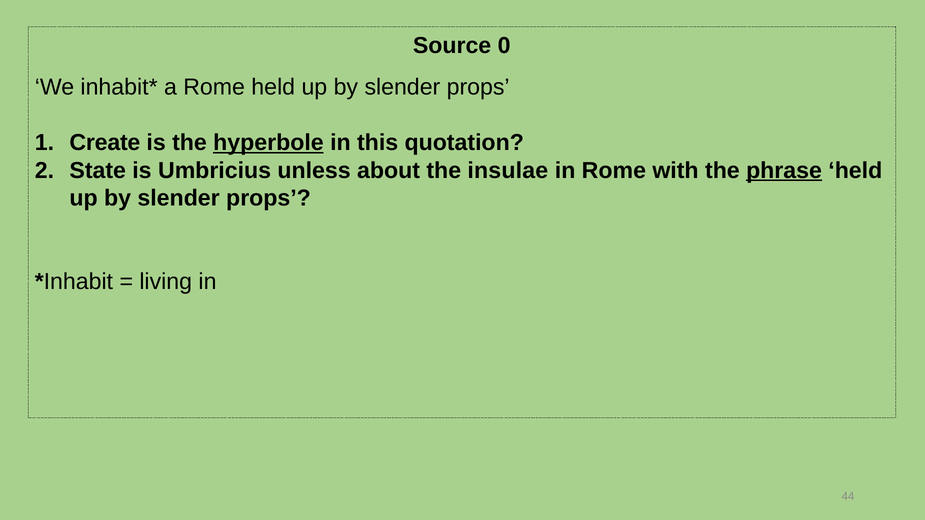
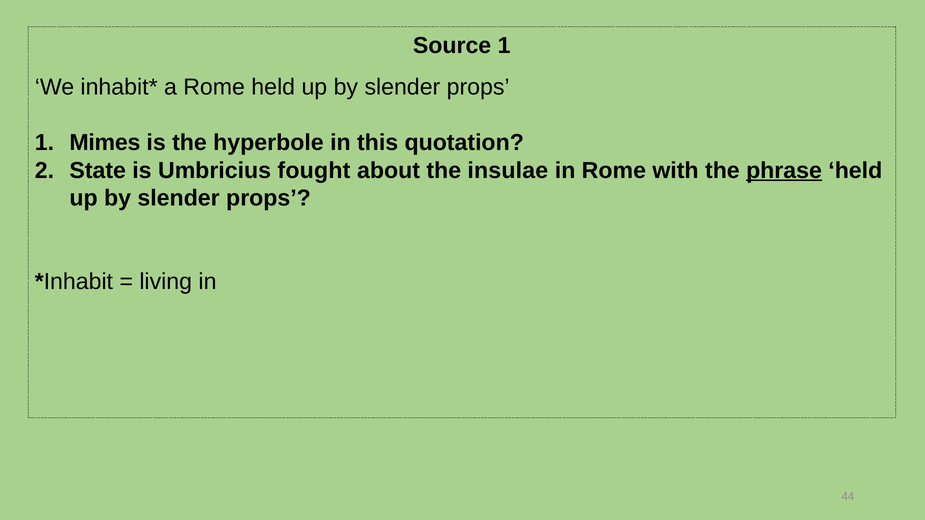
Source 0: 0 -> 1
Create: Create -> Mimes
hyperbole underline: present -> none
unless: unless -> fought
